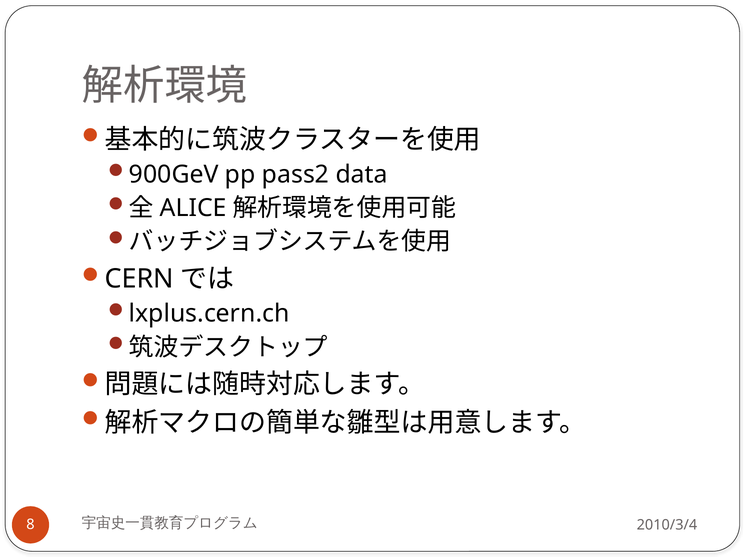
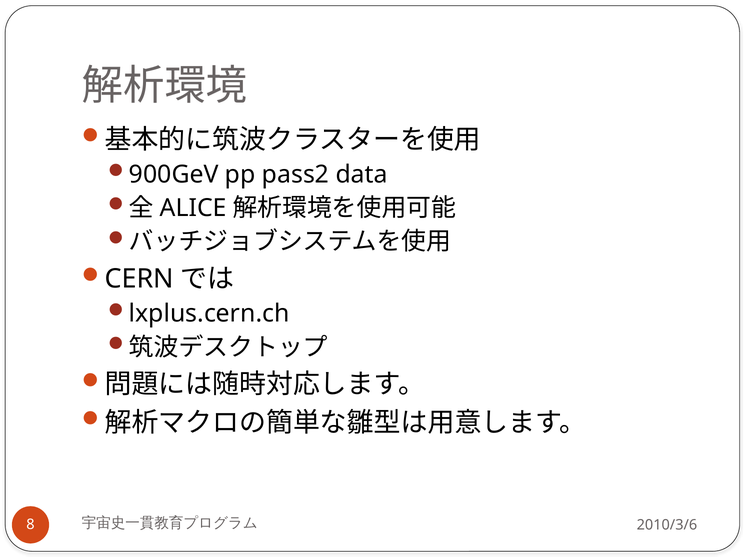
2010/3/4: 2010/3/4 -> 2010/3/6
